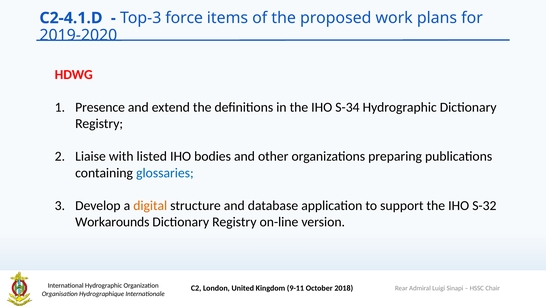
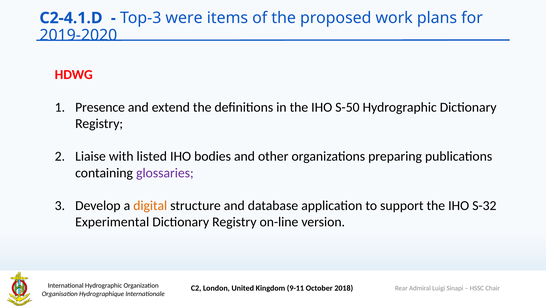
force: force -> were
S-34: S-34 -> S-50
glossaries colour: blue -> purple
Workarounds: Workarounds -> Experimental
